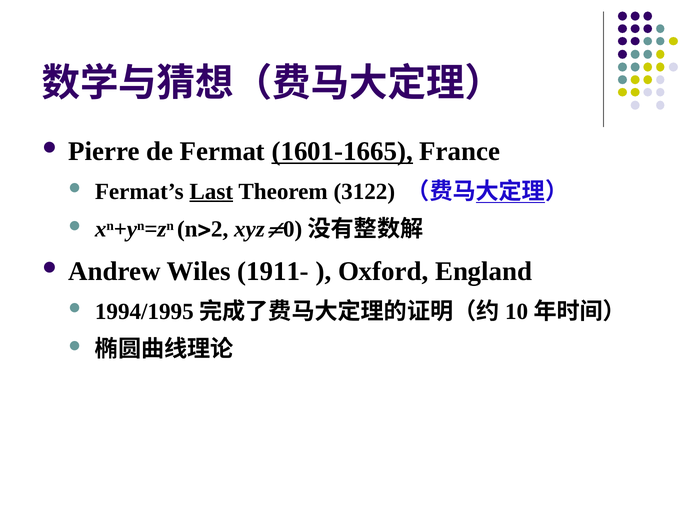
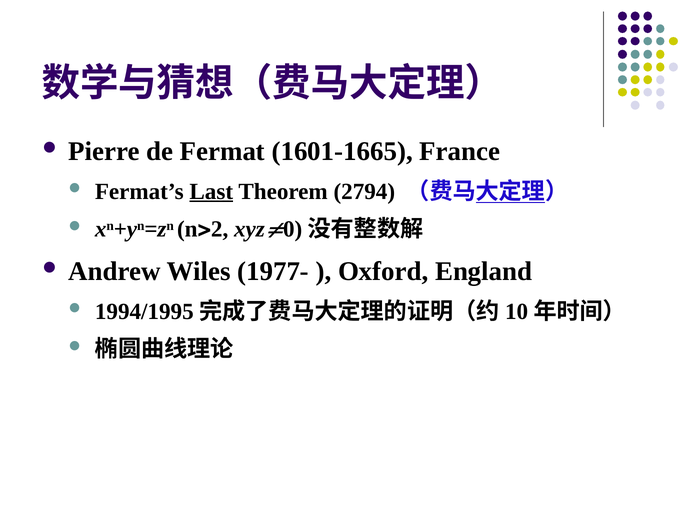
1601-1665 underline: present -> none
3122: 3122 -> 2794
1911-: 1911- -> 1977-
